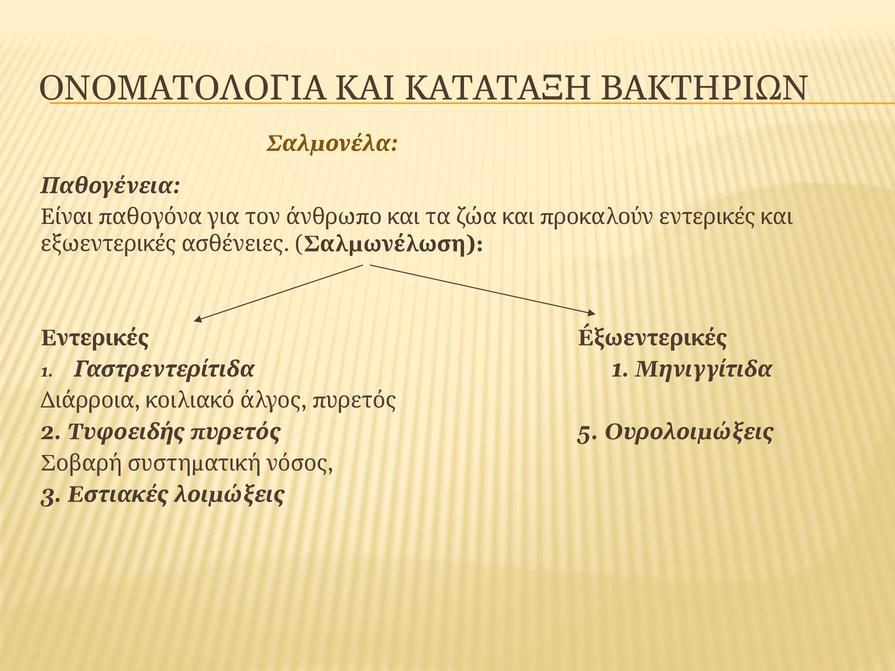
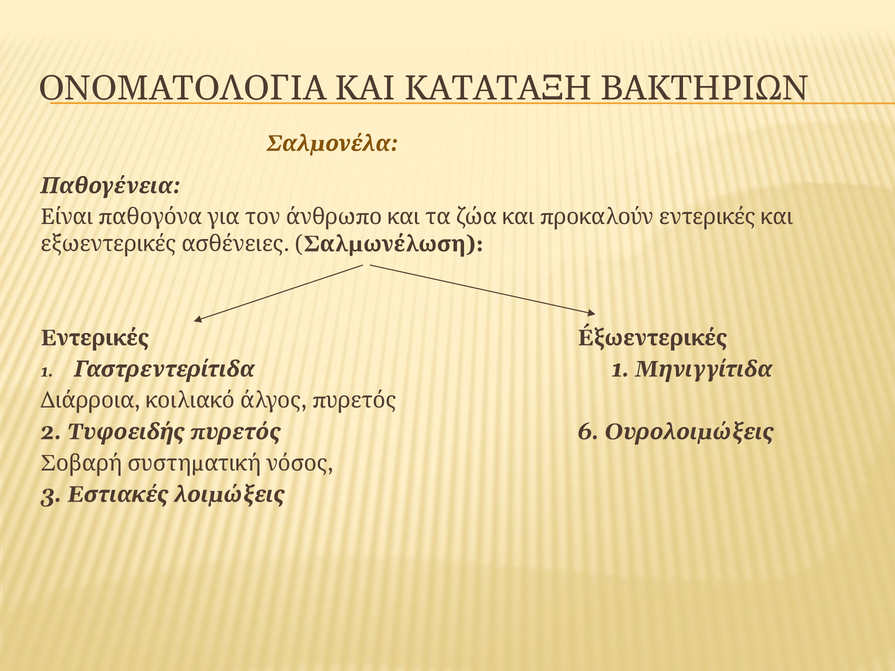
5: 5 -> 6
